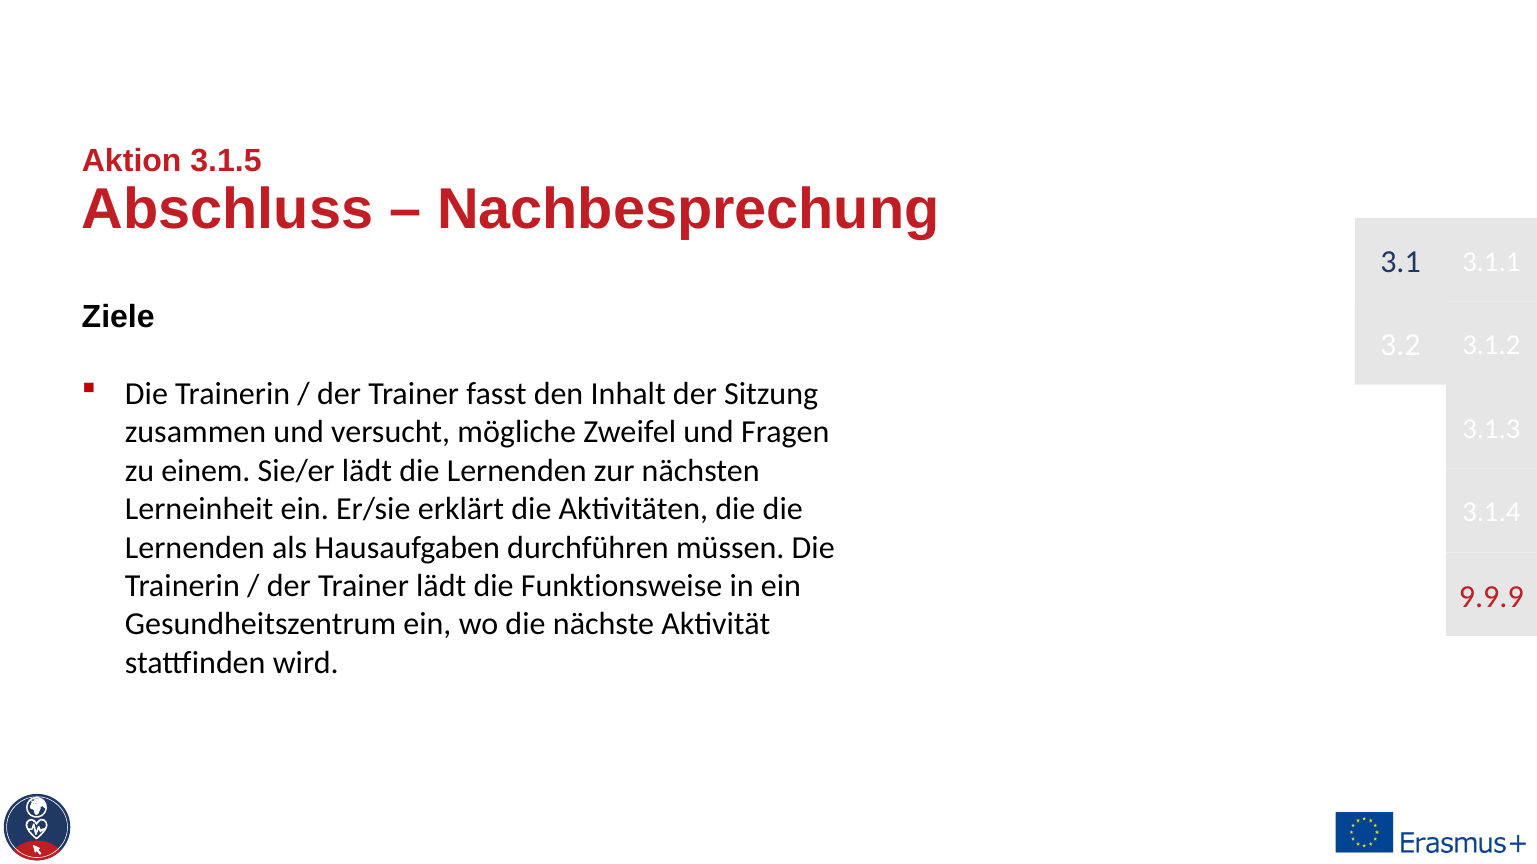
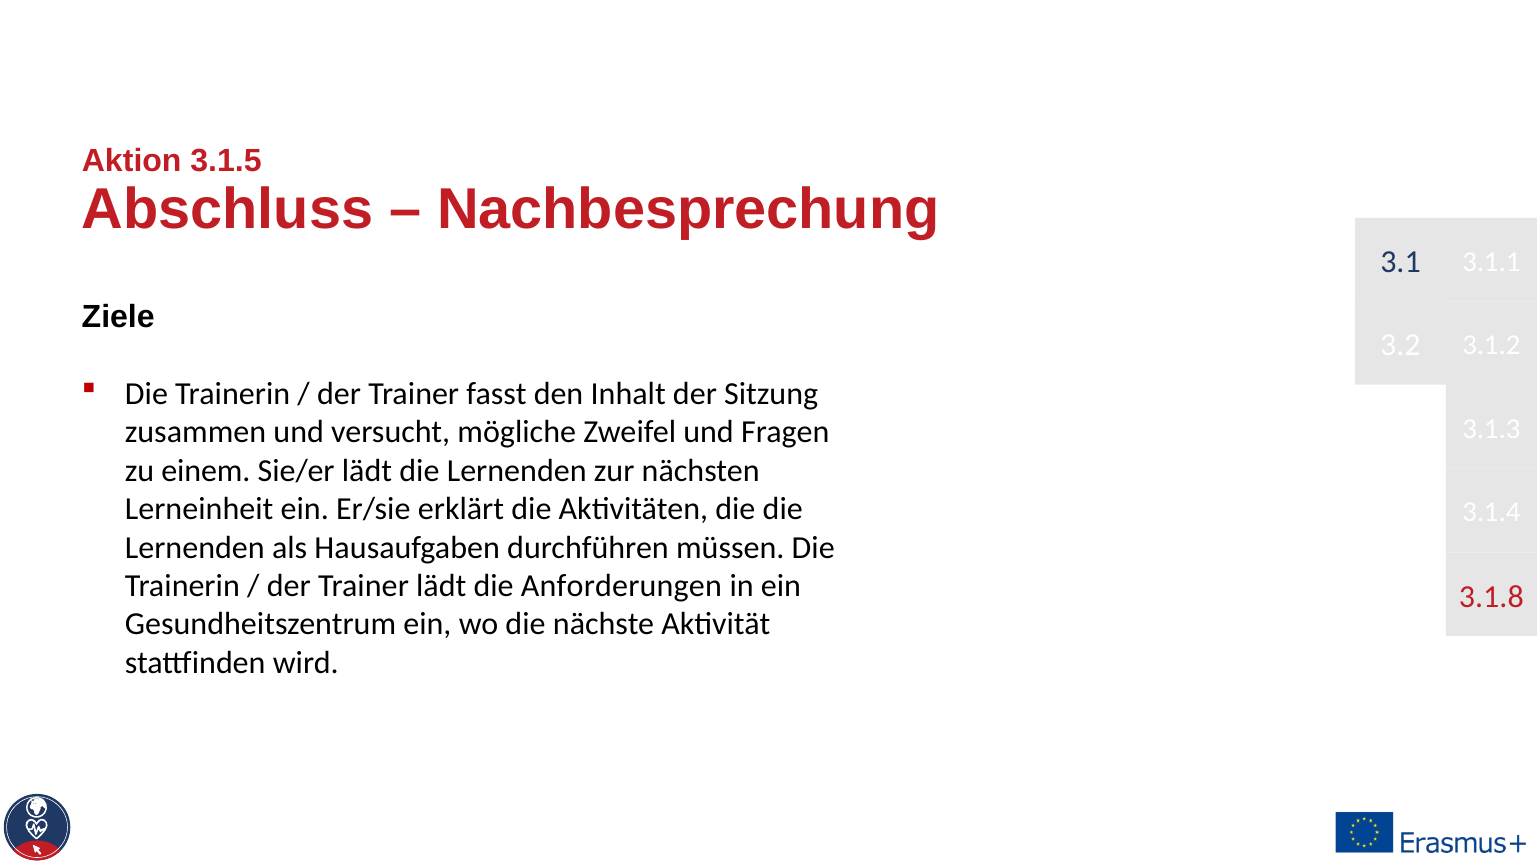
Funktionsweise: Funktionsweise -> Anforderungen
9.9.9: 9.9.9 -> 3.1.8
